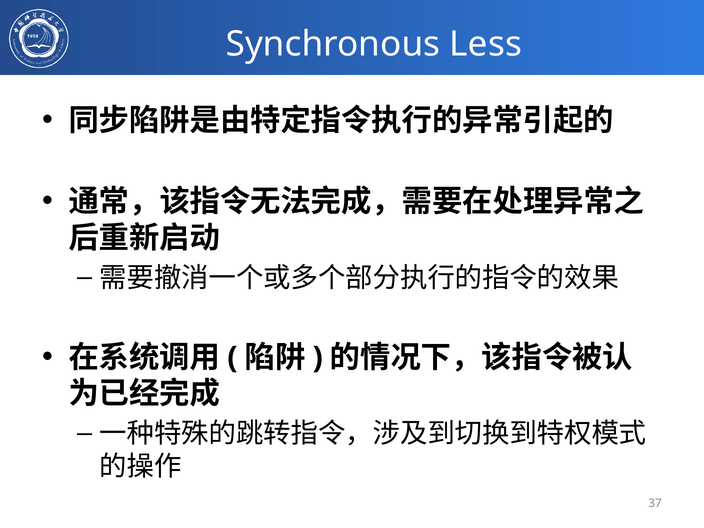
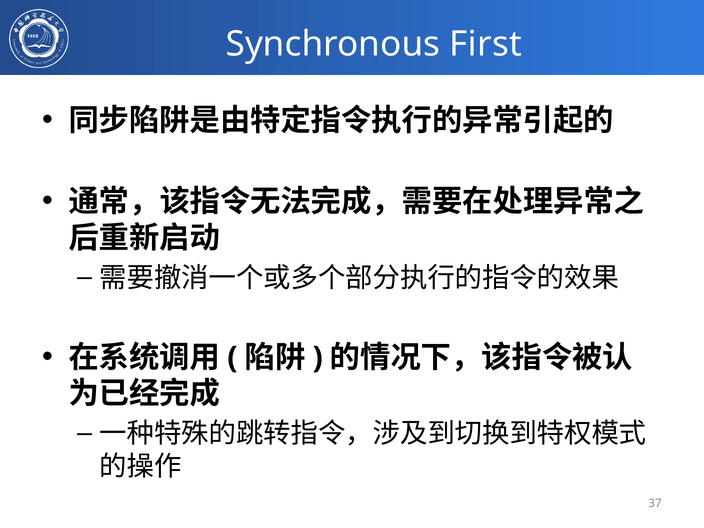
Less: Less -> First
